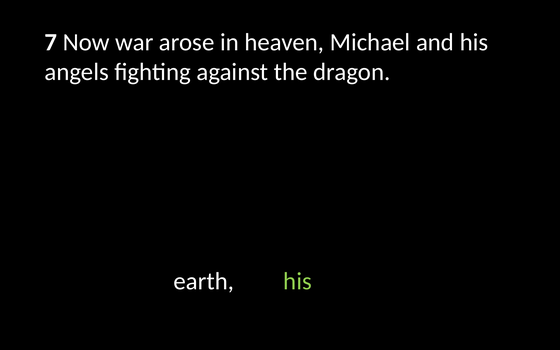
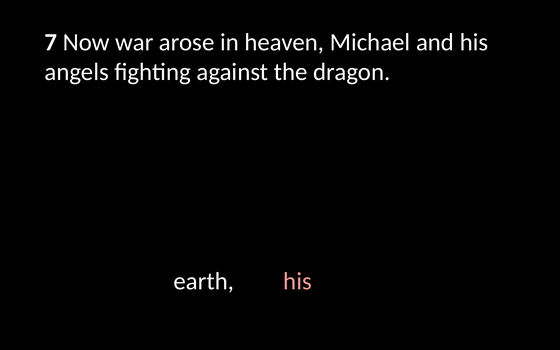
his at (298, 281) colour: light green -> pink
